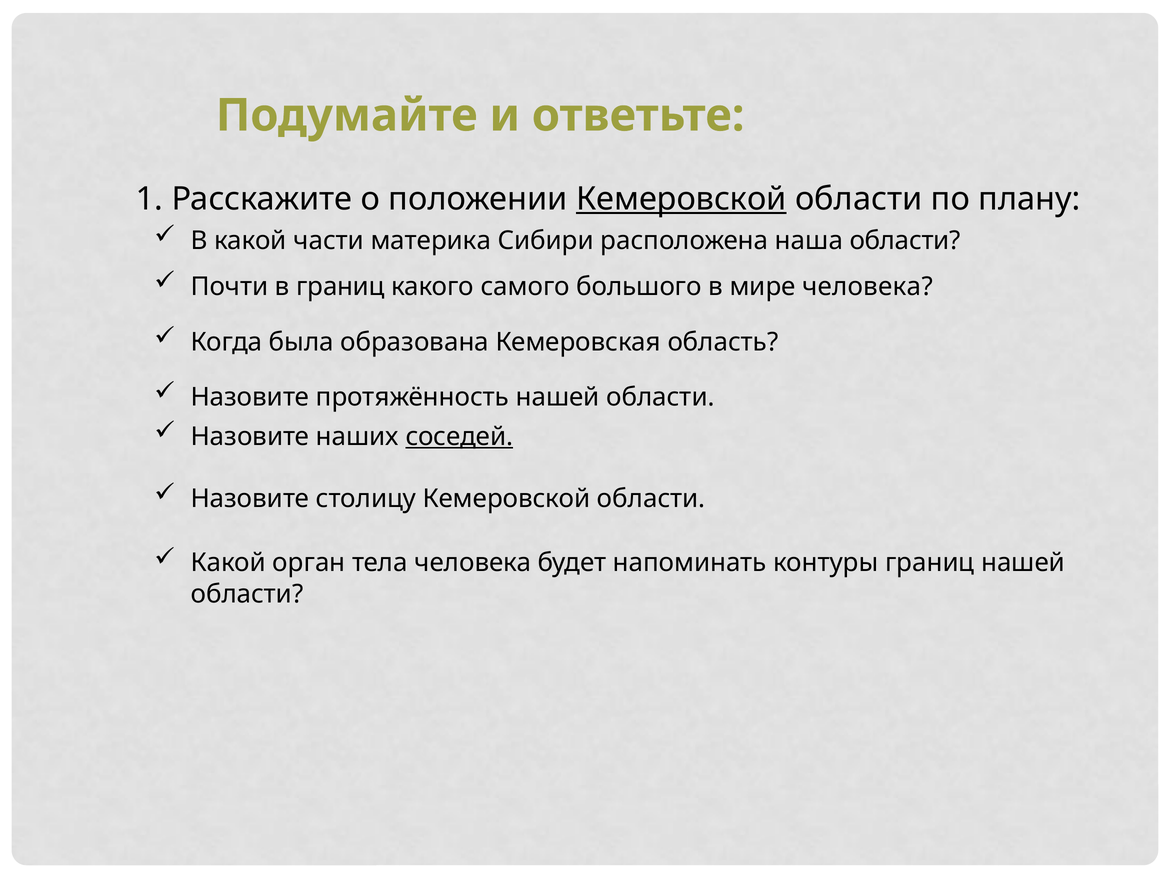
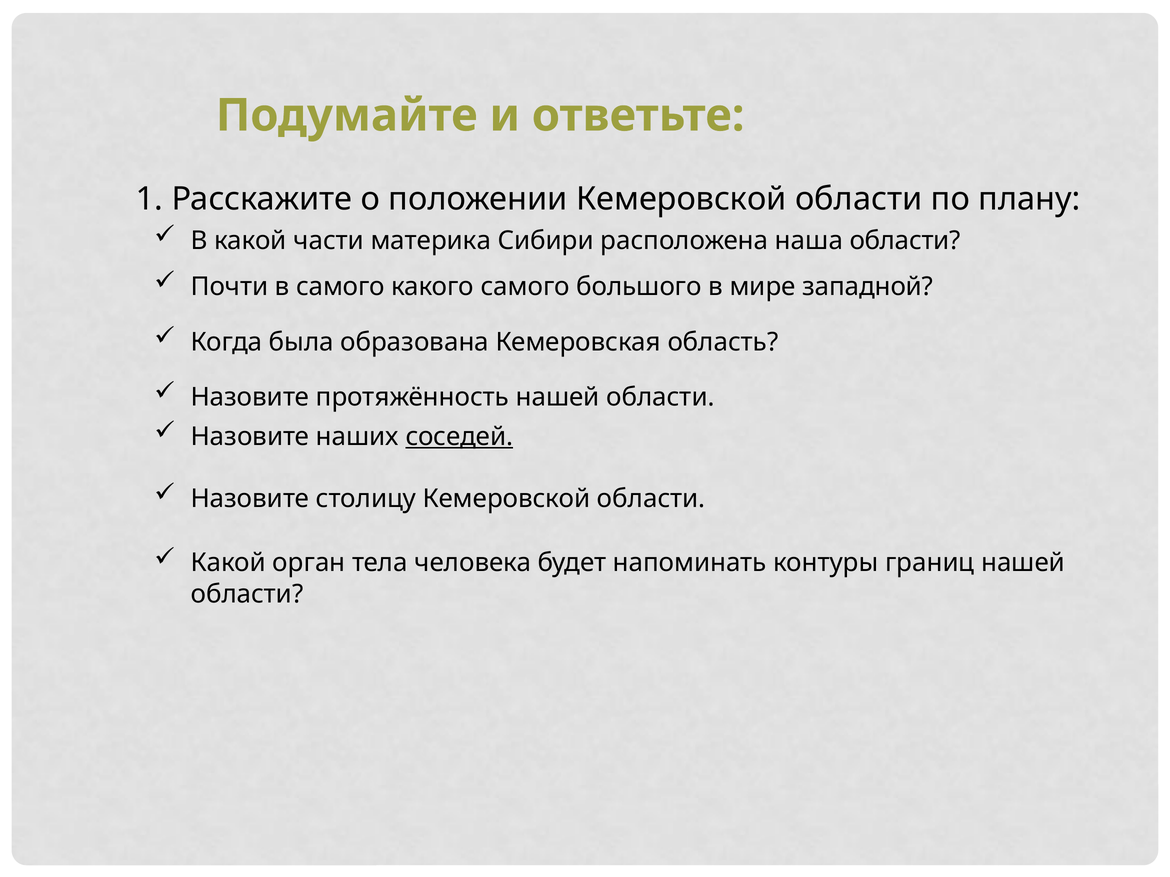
Кемеровской at (681, 199) underline: present -> none
в границ: границ -> самого
мире человека: человека -> западной
